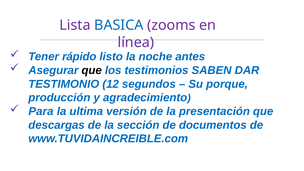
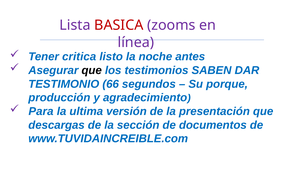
BASICA colour: blue -> red
rápido: rápido -> critica
12: 12 -> 66
